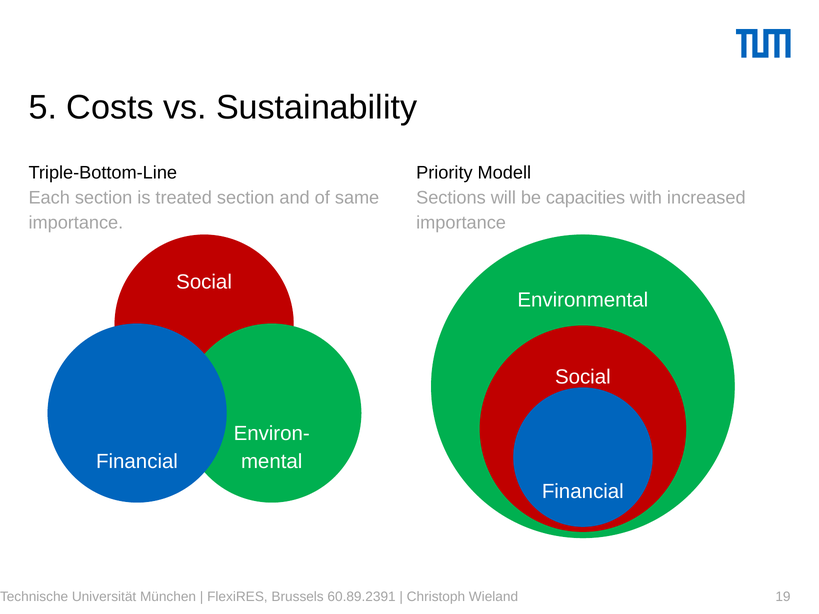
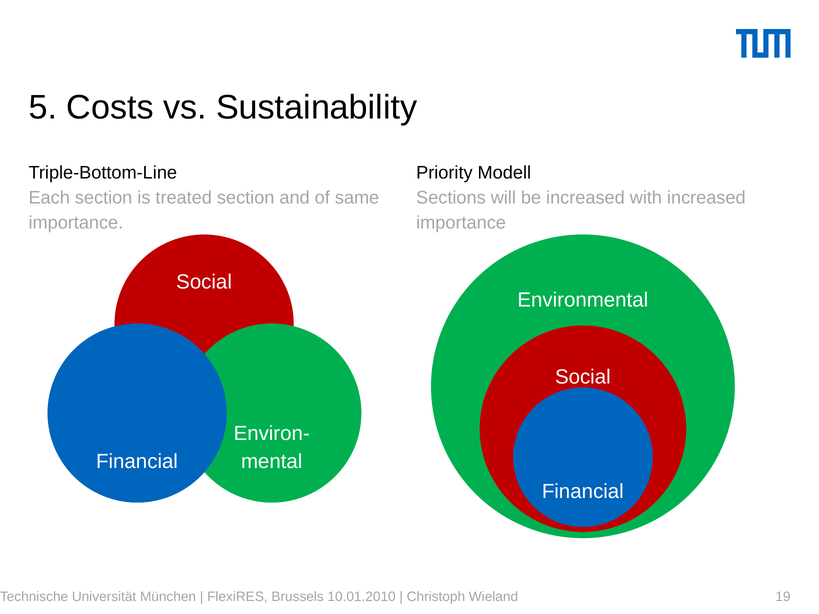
be capacities: capacities -> increased
60.89.2391: 60.89.2391 -> 10.01.2010
